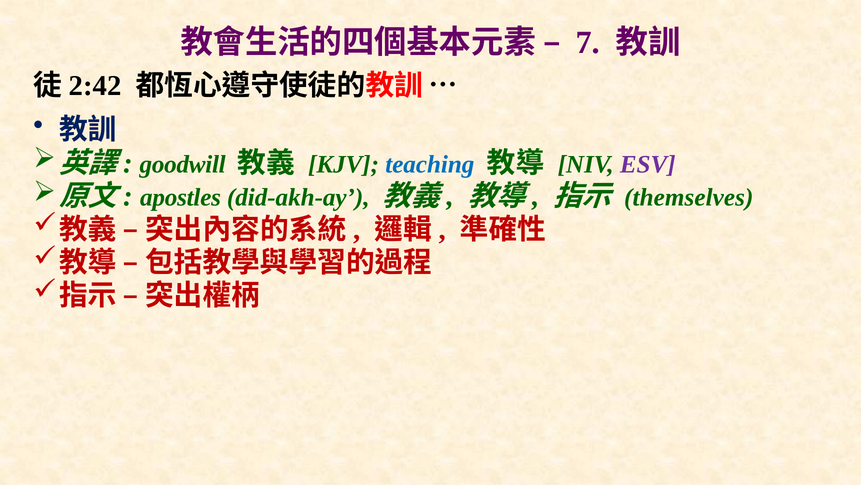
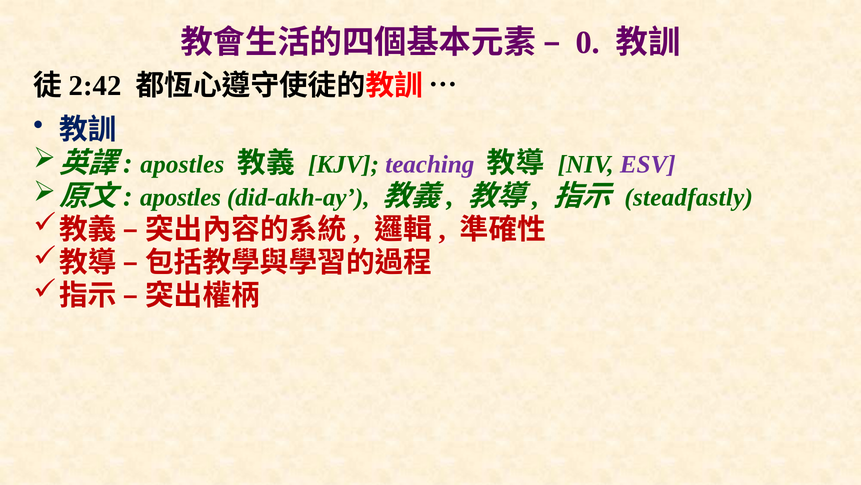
7: 7 -> 0
goodwill at (183, 164): goodwill -> apostles
teaching colour: blue -> purple
themselves: themselves -> steadfastly
